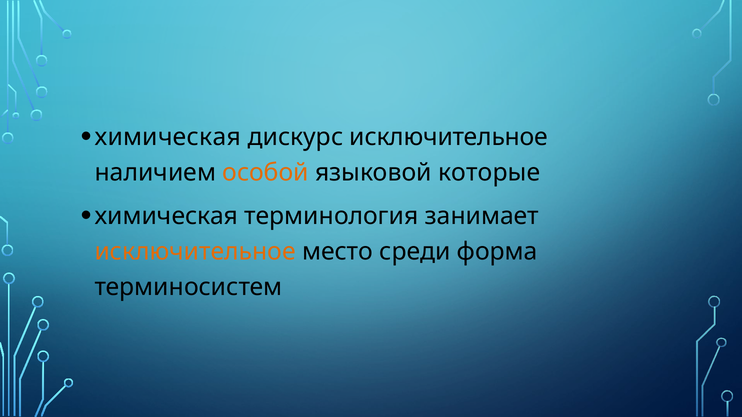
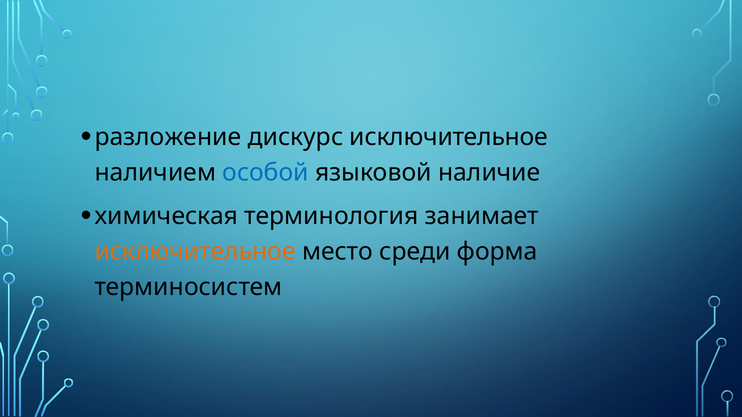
химическая at (168, 137): химическая -> разложение
особой colour: orange -> blue
которые: которые -> наличие
